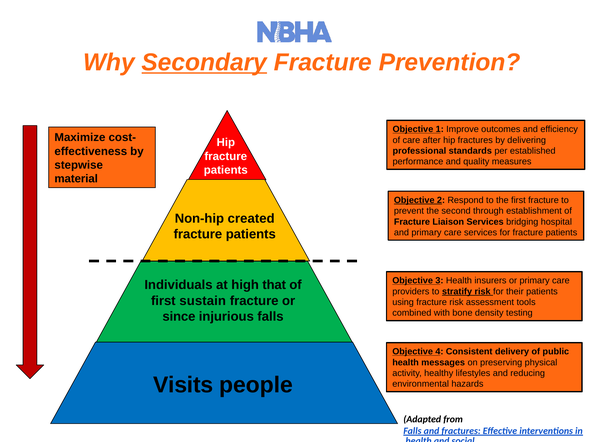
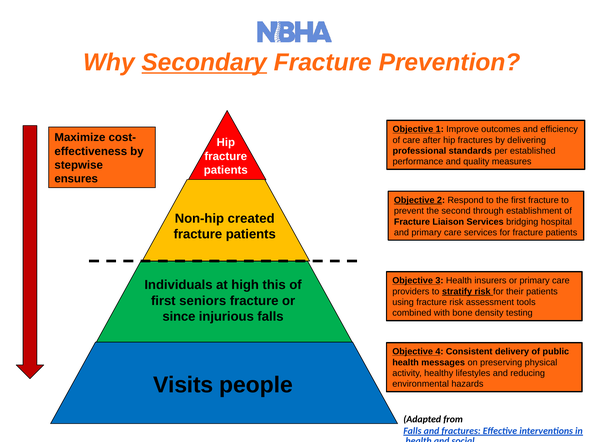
material: material -> ensures
that: that -> this
sustain: sustain -> seniors
